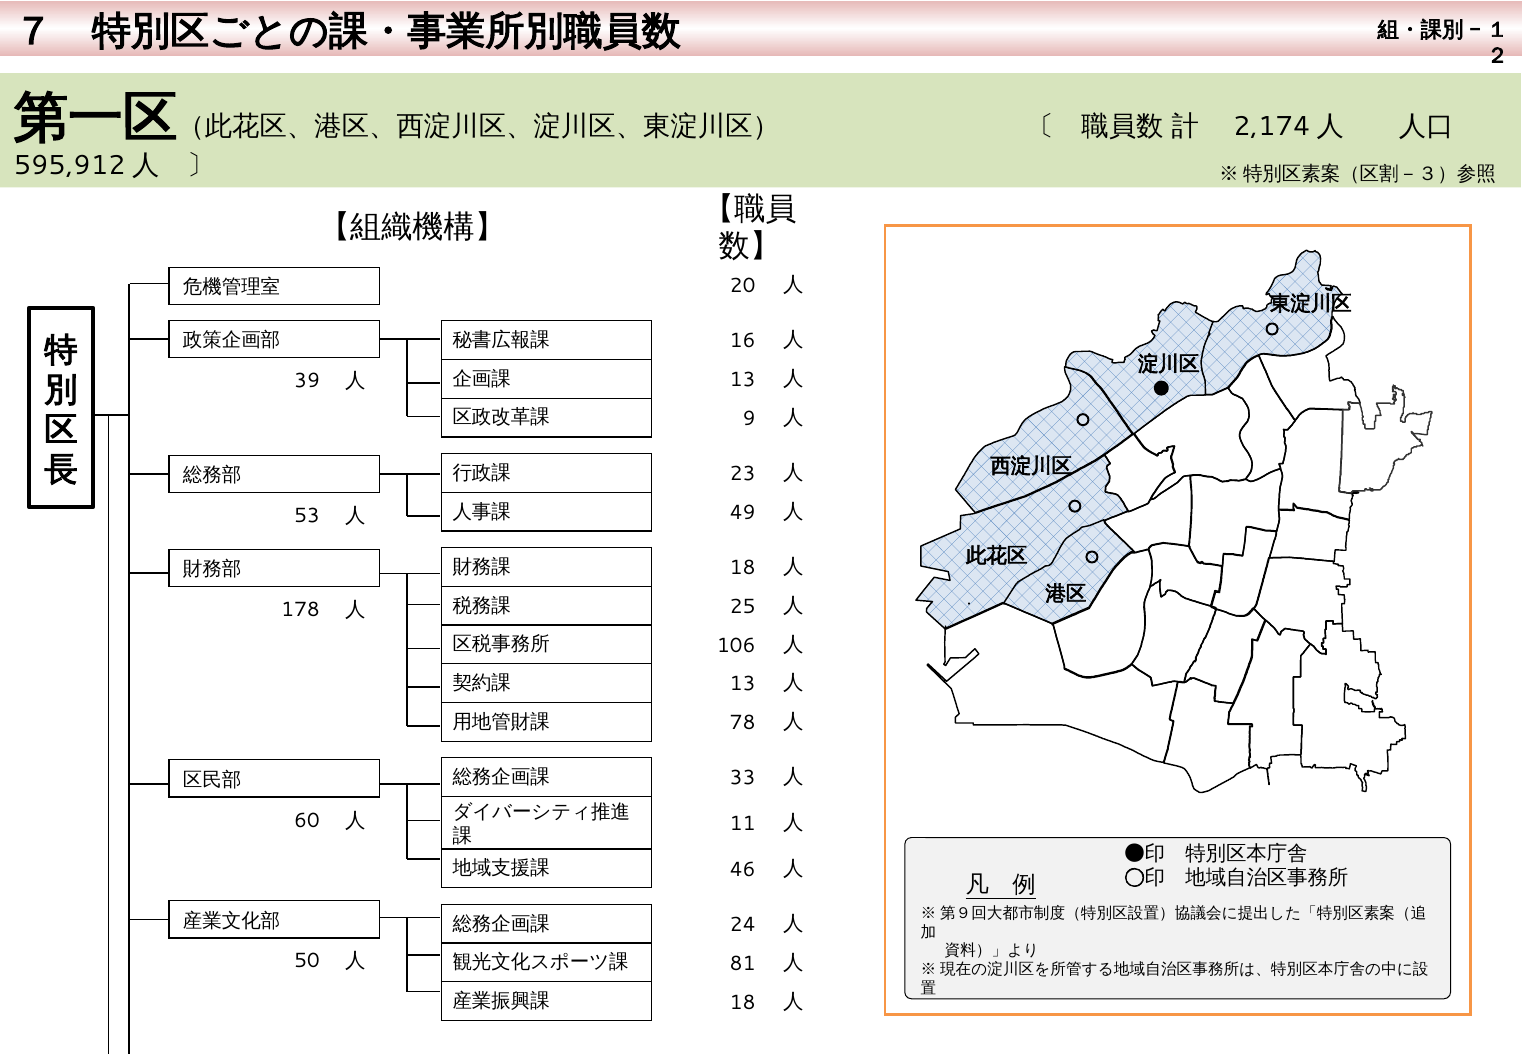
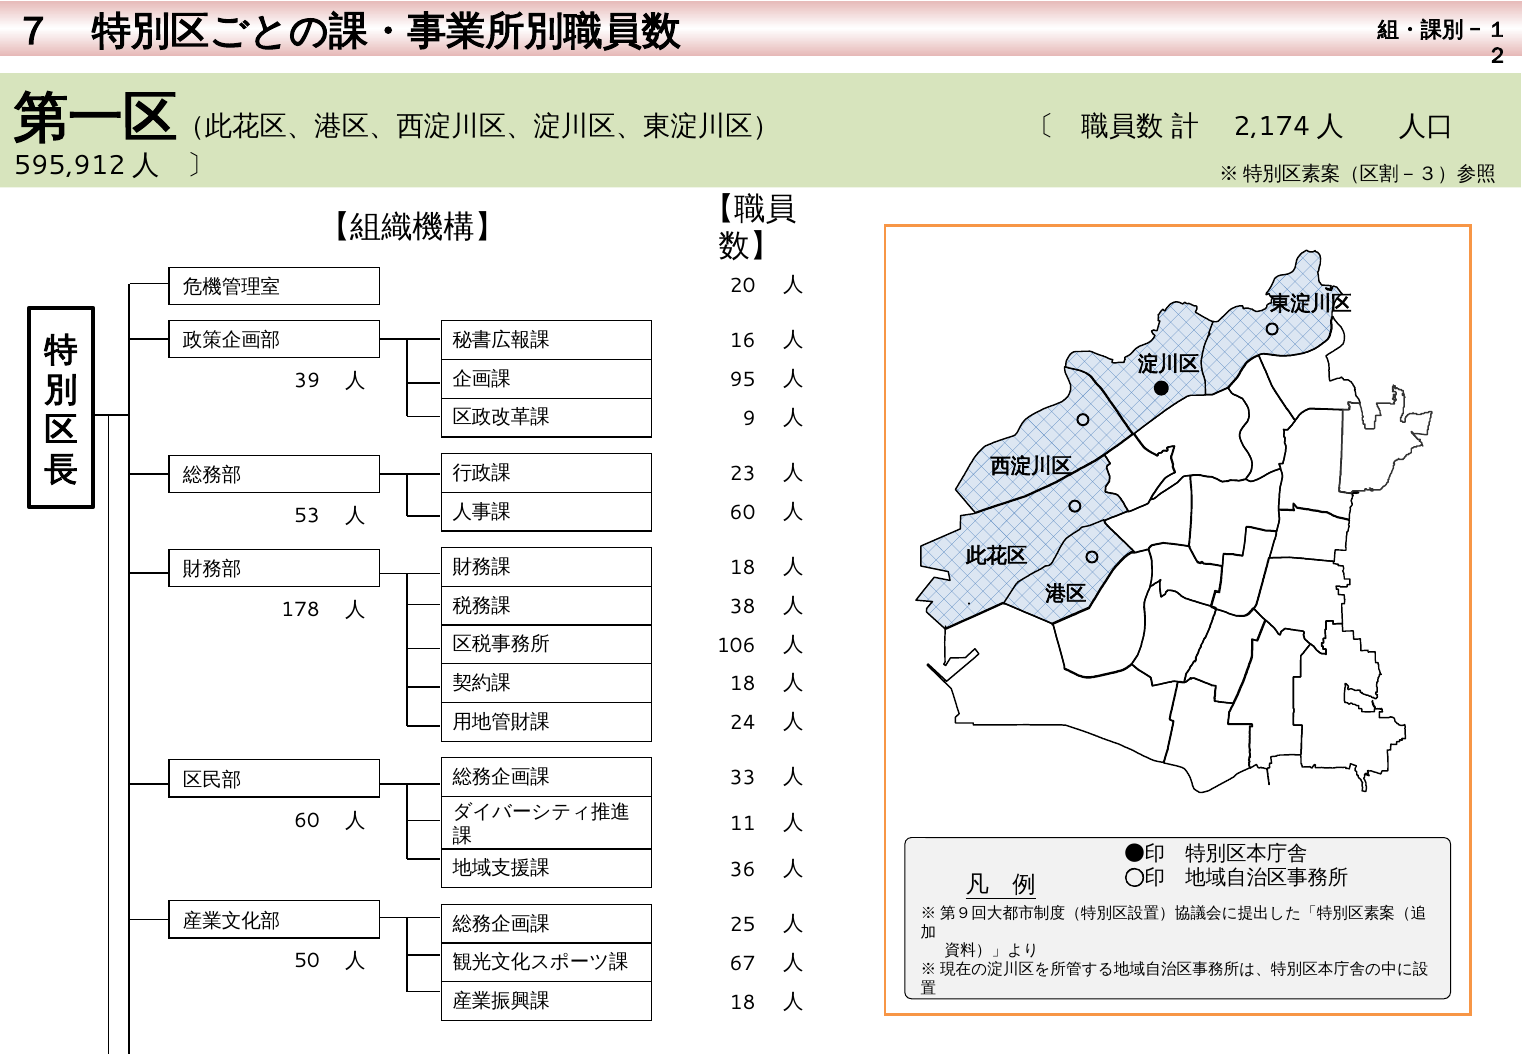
13 at (743, 380): 13 -> 95
49 at (743, 513): 49 -> 60
25: 25 -> 38
13 at (743, 684): 13 -> 18
78: 78 -> 24
46: 46 -> 36
24: 24 -> 25
81: 81 -> 67
